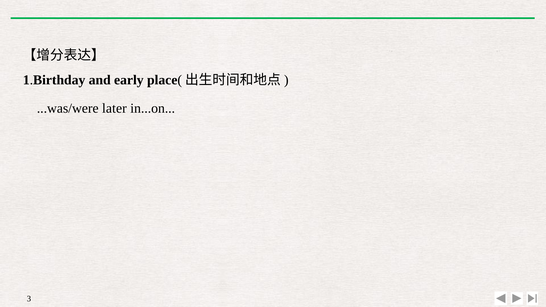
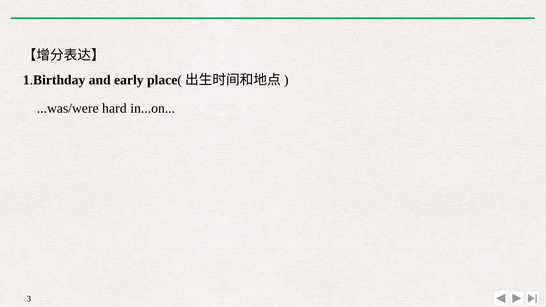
later: later -> hard
